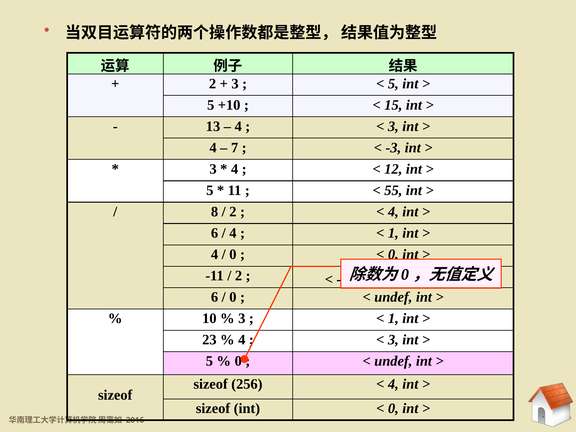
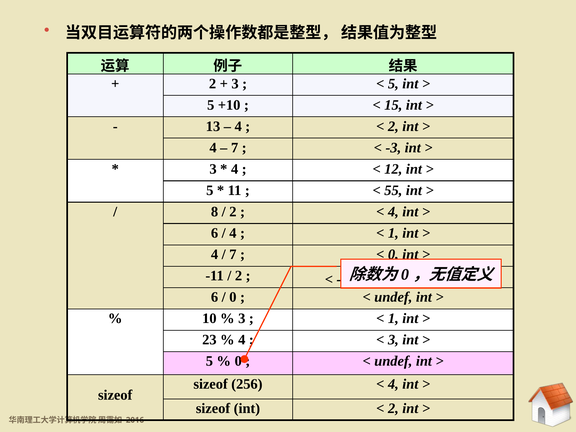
3 at (393, 126): 3 -> 2
0 at (233, 254): 0 -> 7
0 at (393, 409): 0 -> 2
